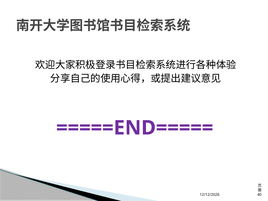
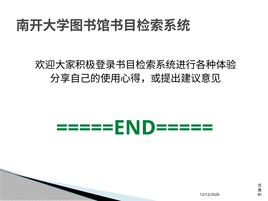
=====END===== colour: purple -> green
